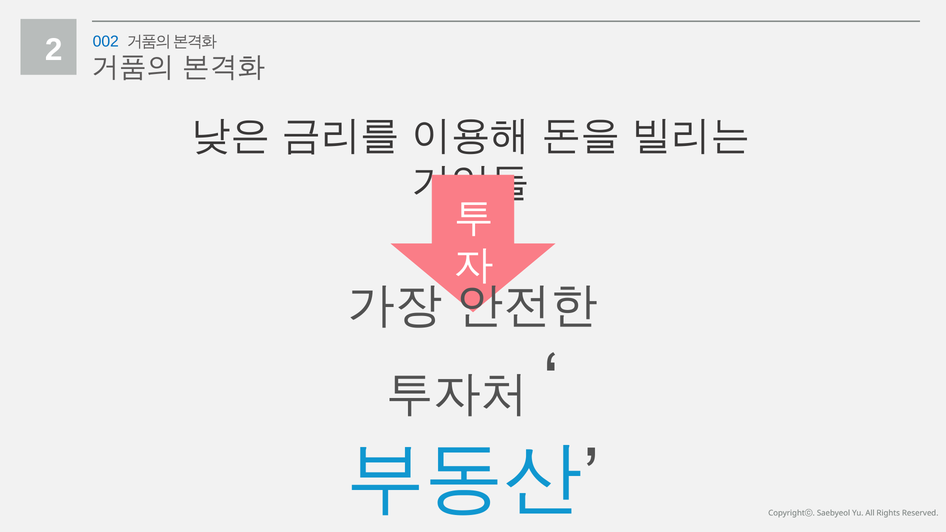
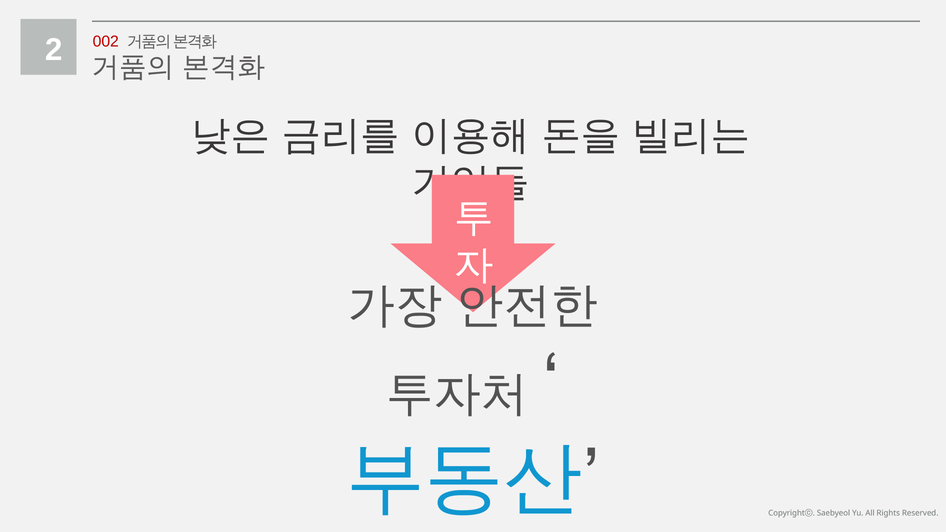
002 colour: blue -> red
